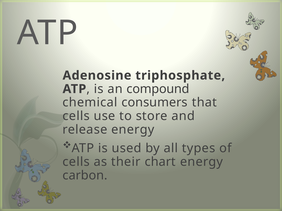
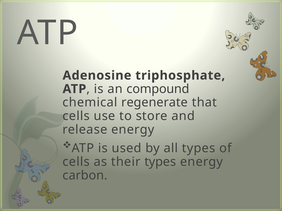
consumers: consumers -> regenerate
their chart: chart -> types
